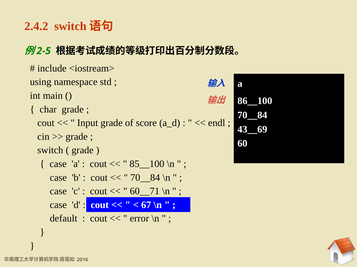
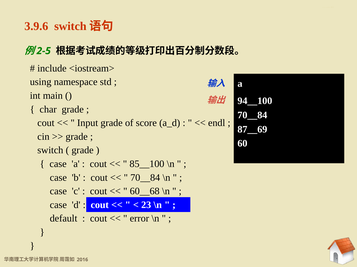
2.4.2: 2.4.2 -> 3.9.6
86__100: 86__100 -> 94__100
43__69: 43__69 -> 87__69
60__71: 60__71 -> 60__68
67: 67 -> 23
